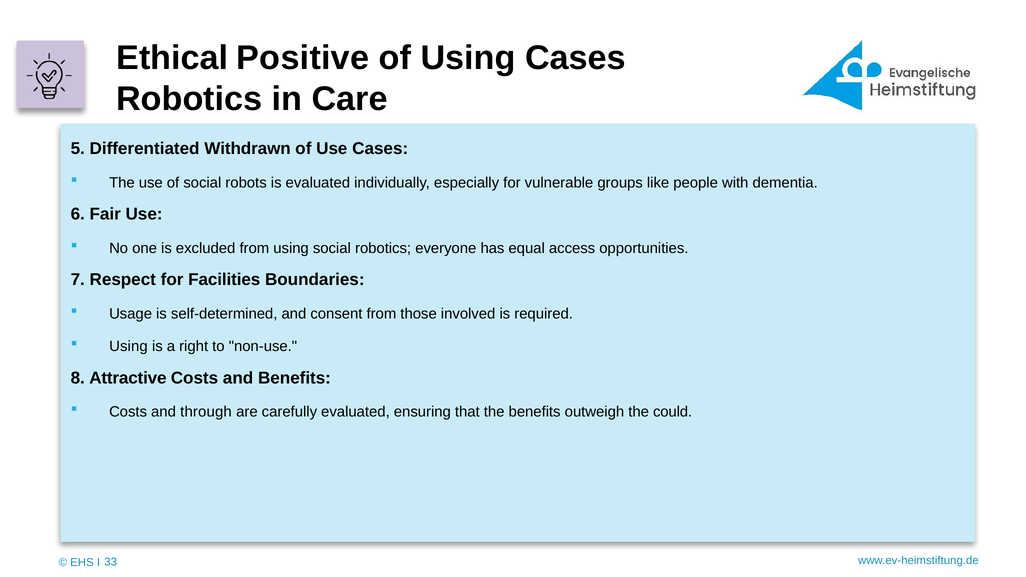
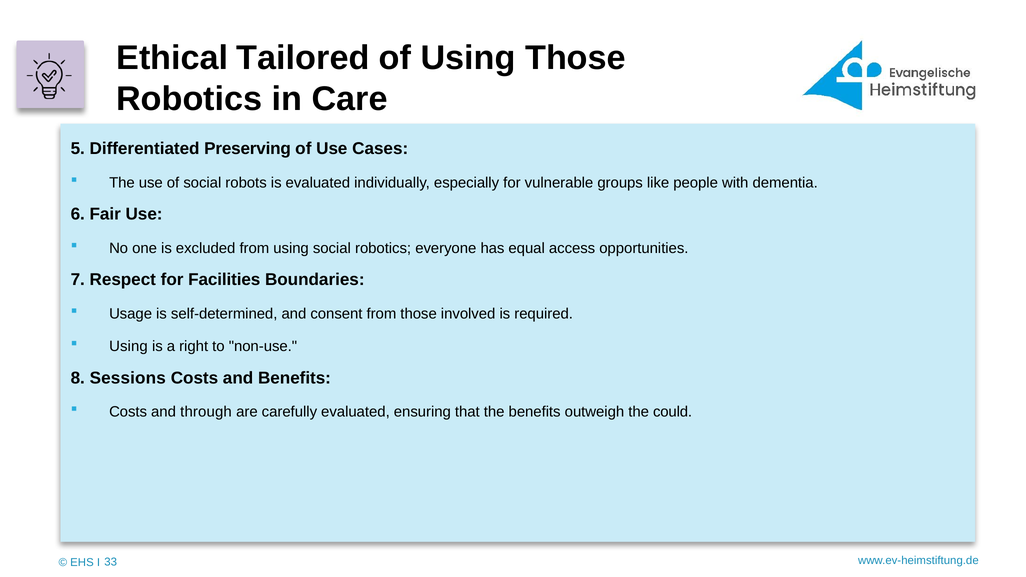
Positive: Positive -> Tailored
Using Cases: Cases -> Those
Withdrawn: Withdrawn -> Preserving
Attractive: Attractive -> Sessions
